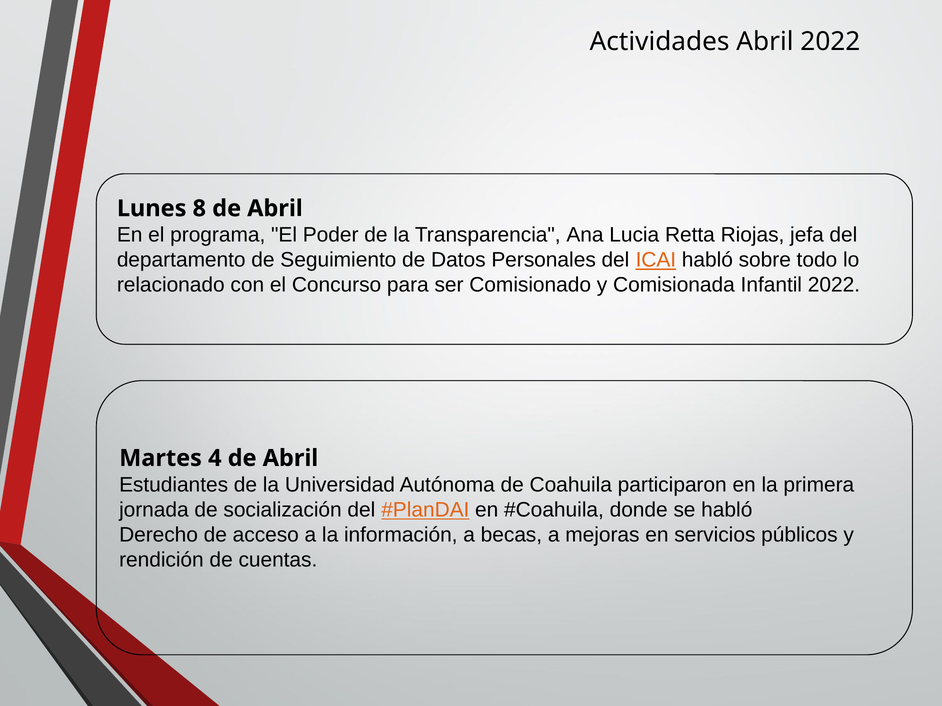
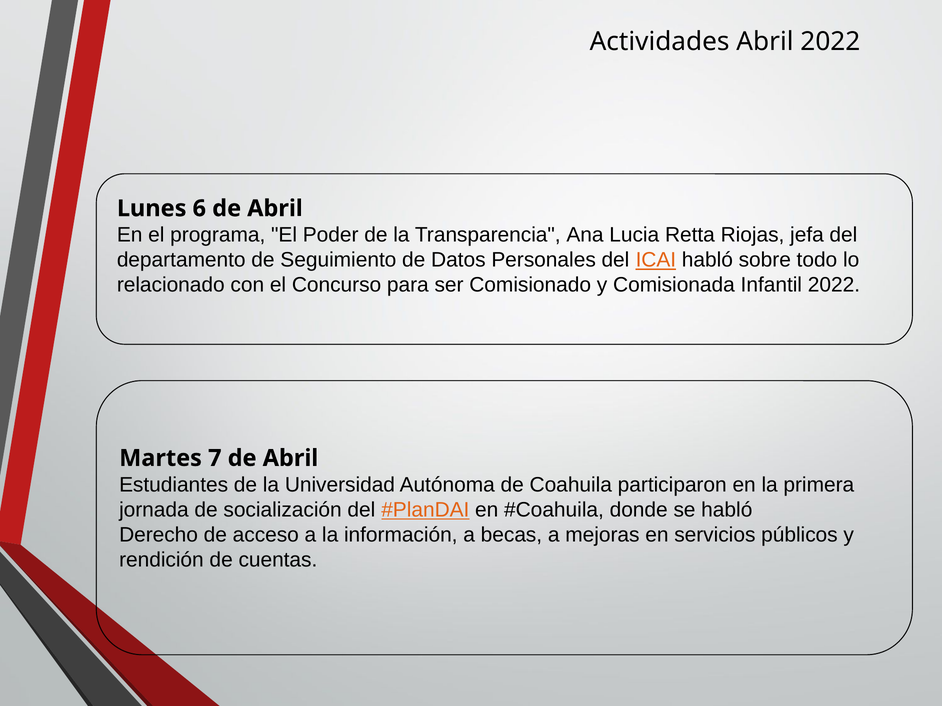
8: 8 -> 6
4: 4 -> 7
